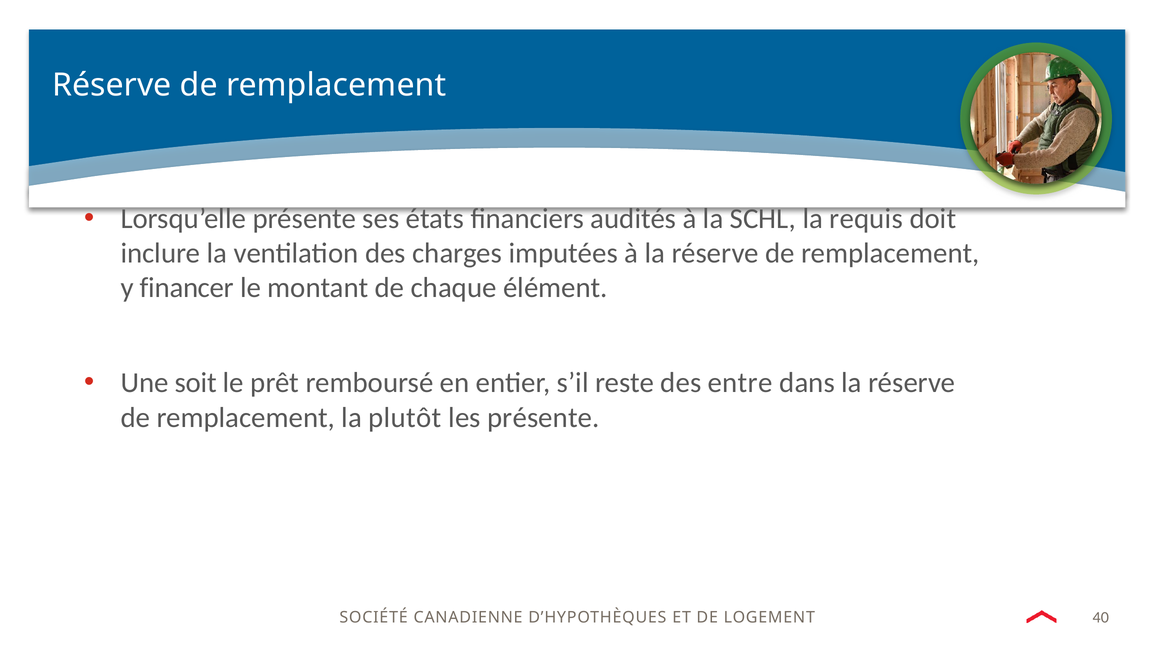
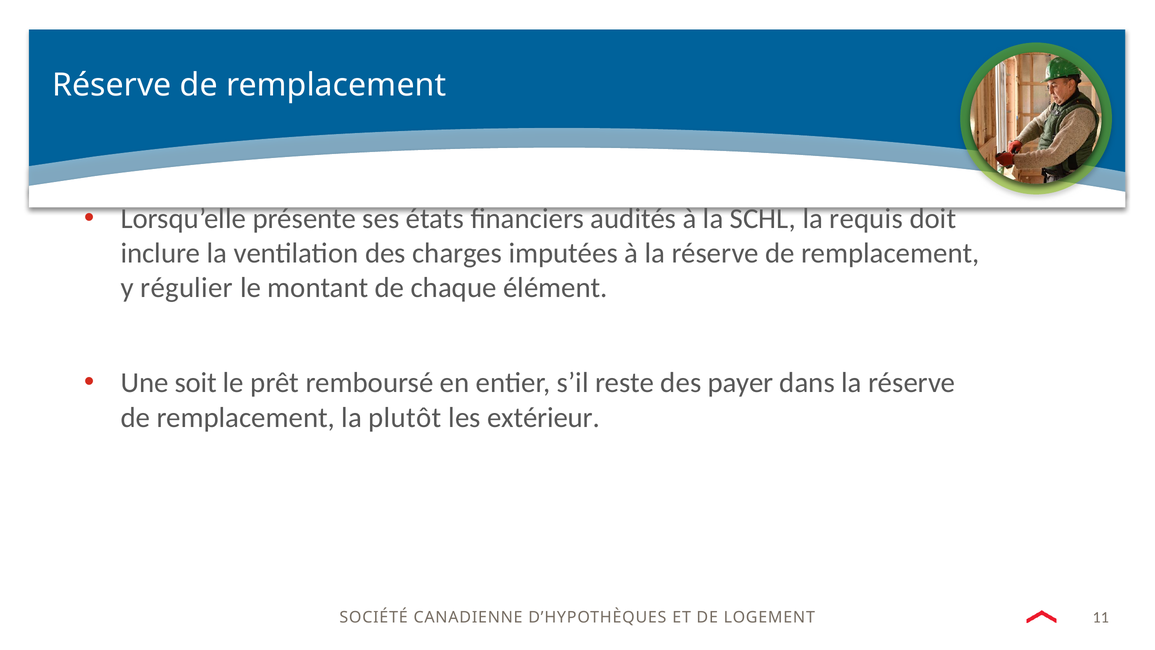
financer: financer -> régulier
entre: entre -> payer
les présente: présente -> extérieur
40: 40 -> 11
